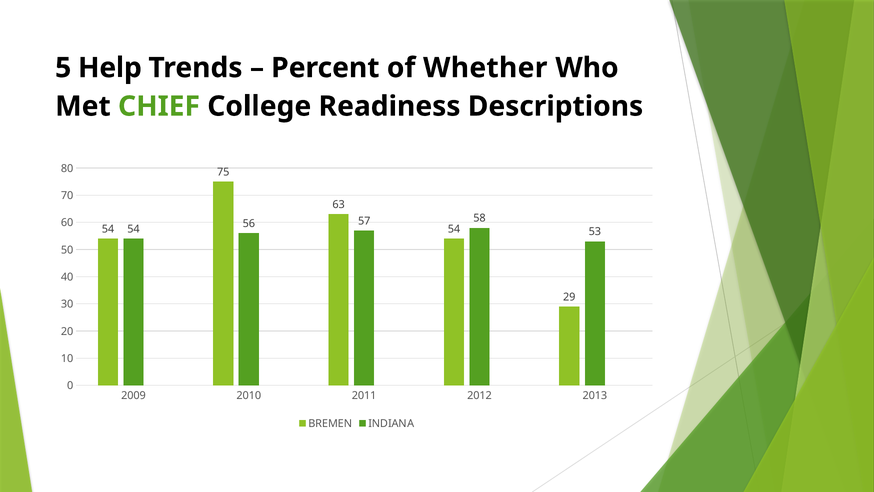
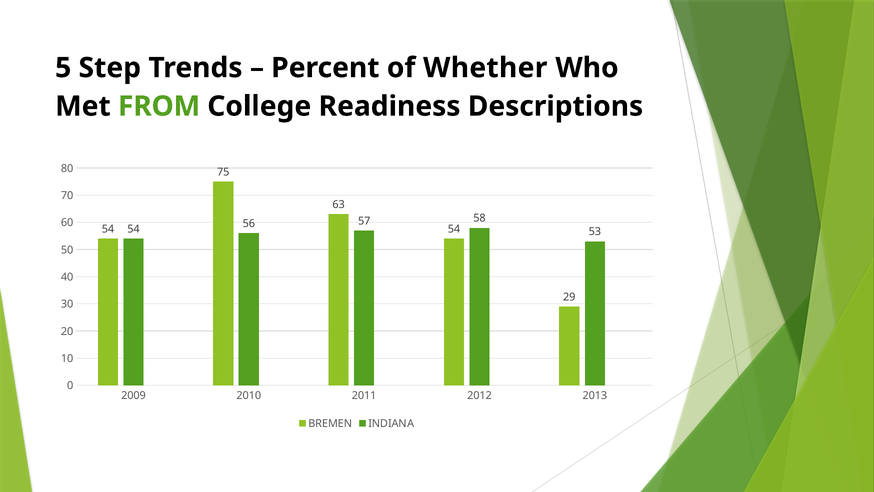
Help: Help -> Step
CHIEF: CHIEF -> FROM
